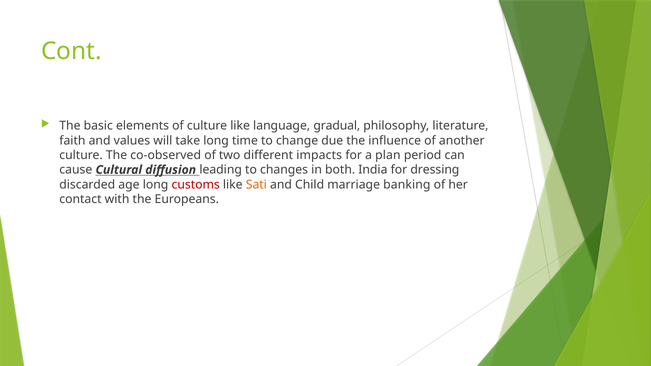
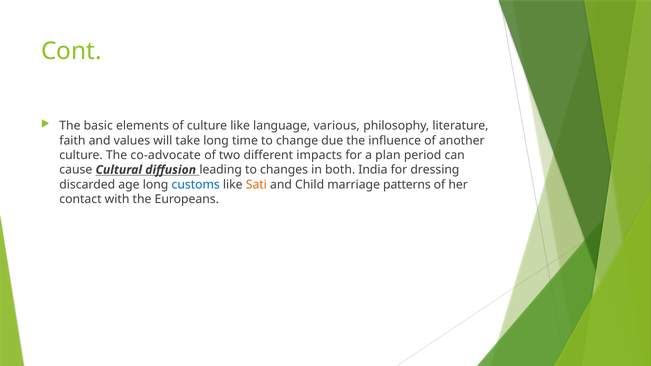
gradual: gradual -> various
co-observed: co-observed -> co-advocate
customs colour: red -> blue
banking: banking -> patterns
